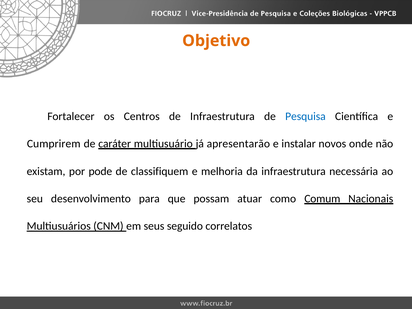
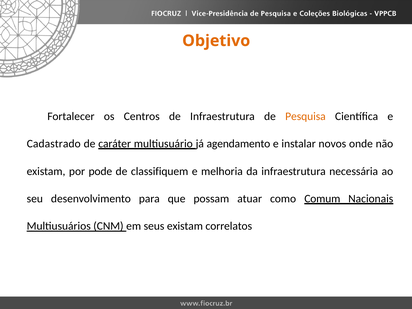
Pesquisa colour: blue -> orange
Cumprirem: Cumprirem -> Cadastrado
apresentarão: apresentarão -> agendamento
seus seguido: seguido -> existam
